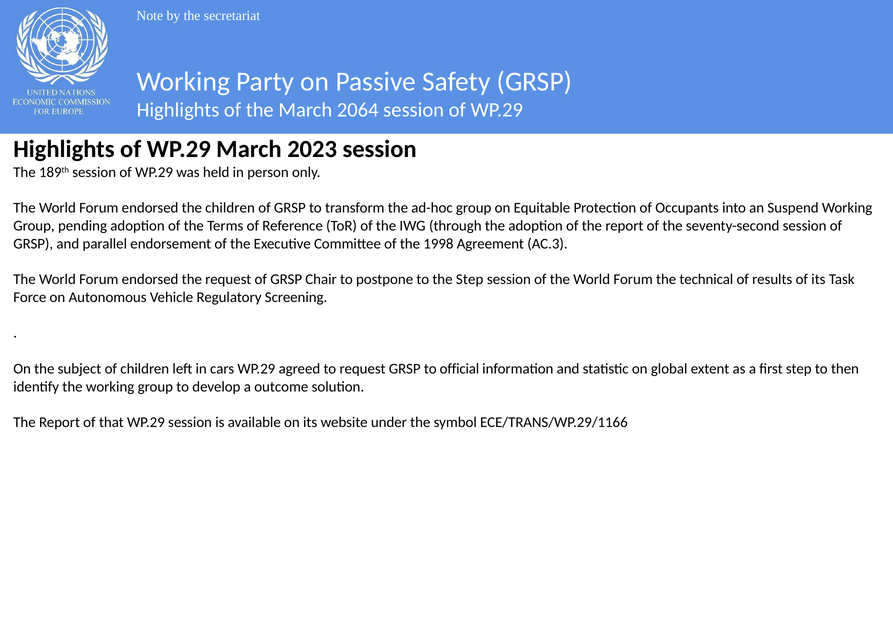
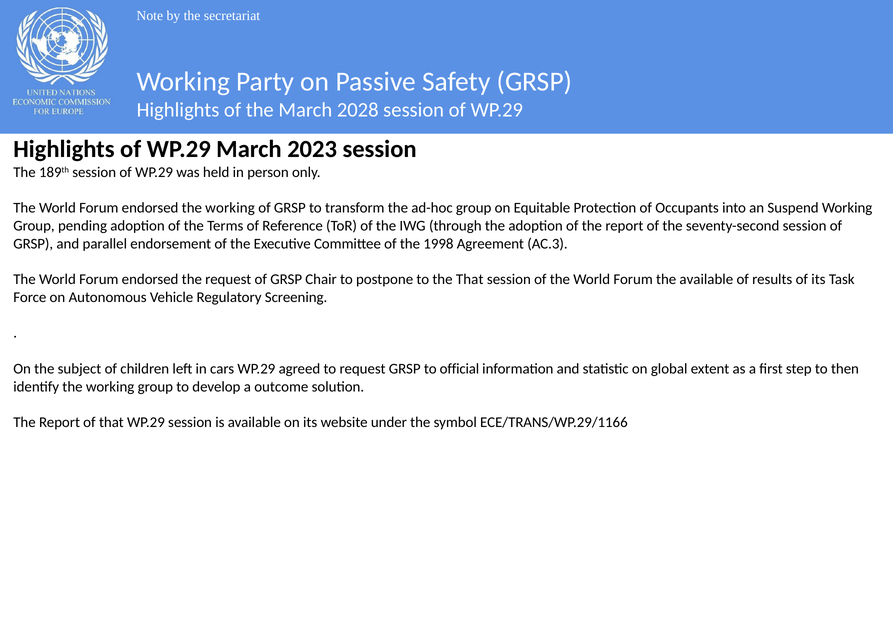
2064: 2064 -> 2028
endorsed the children: children -> working
the Step: Step -> That
the technical: technical -> available
